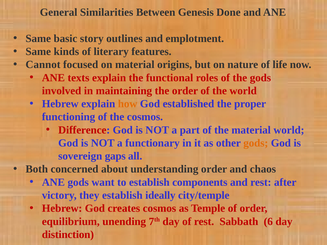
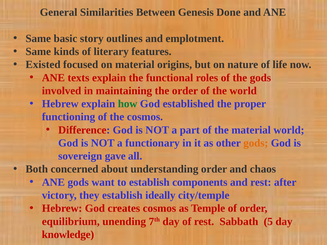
Cannot: Cannot -> Existed
how colour: orange -> green
gaps: gaps -> gave
6: 6 -> 5
distinction: distinction -> knowledge
